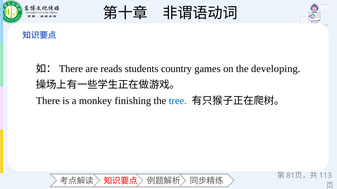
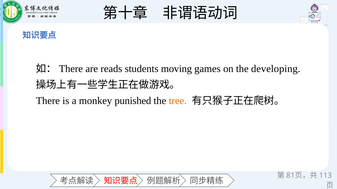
country: country -> moving
finishing: finishing -> punished
tree colour: blue -> orange
